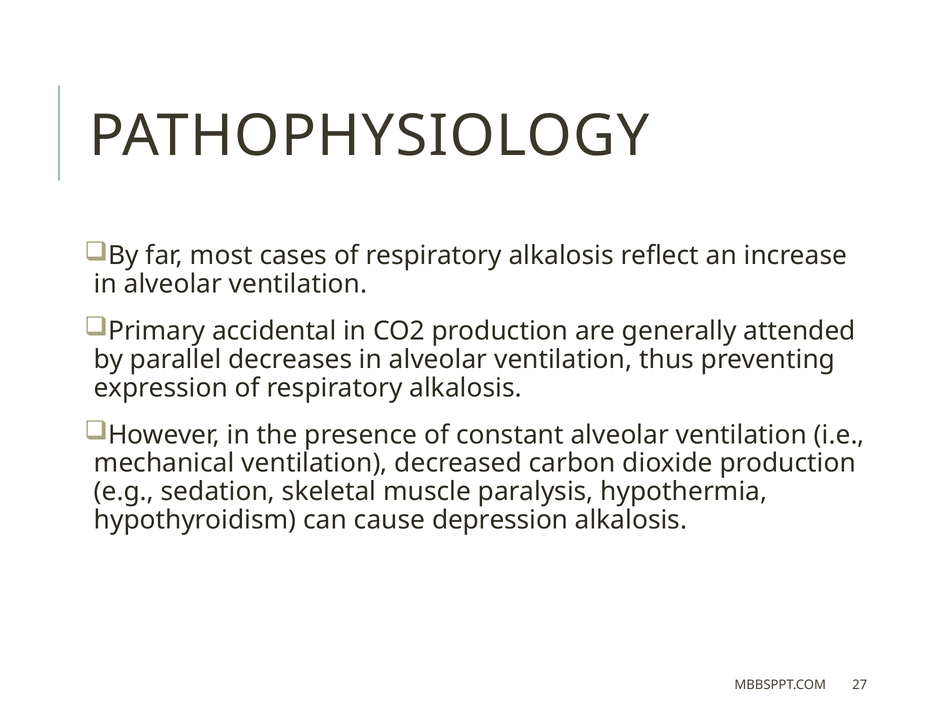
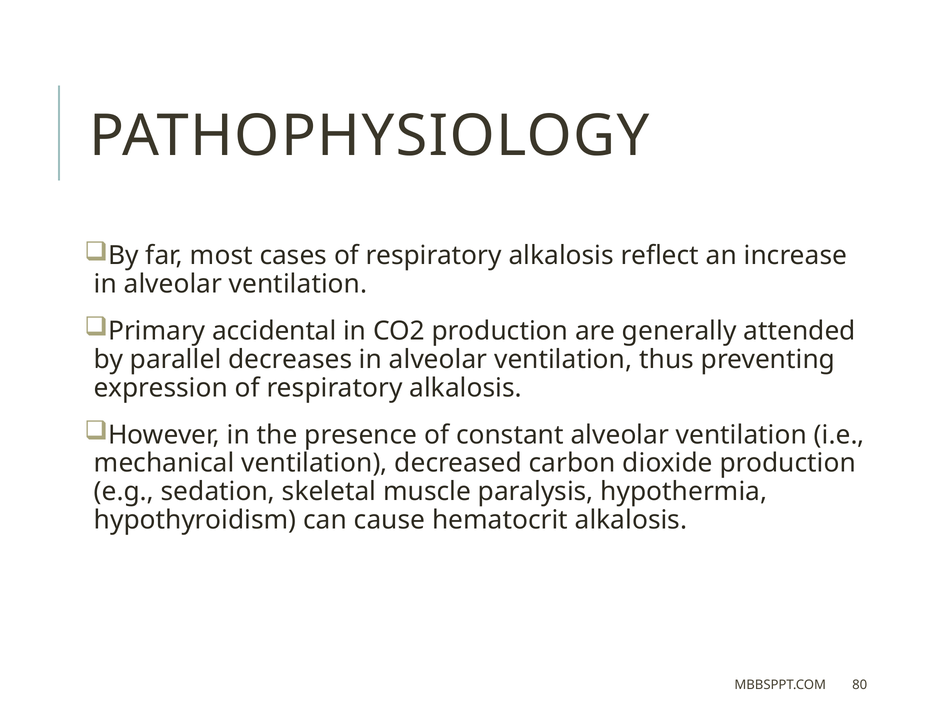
depression: depression -> hematocrit
27: 27 -> 80
